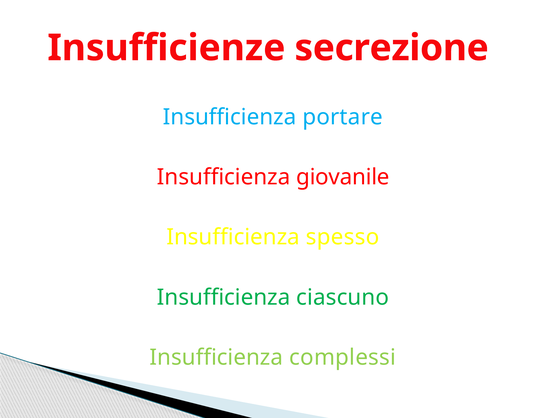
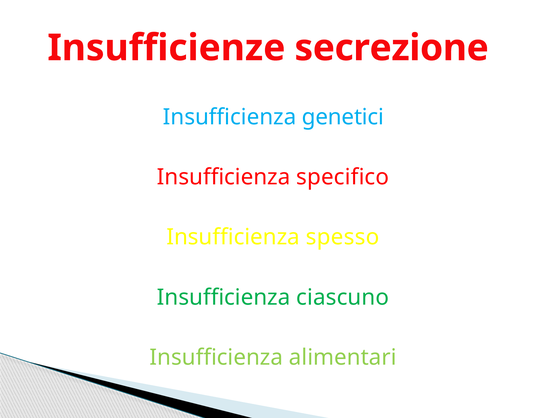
portare: portare -> genetici
giovanile: giovanile -> specifico
complessi: complessi -> alimentari
